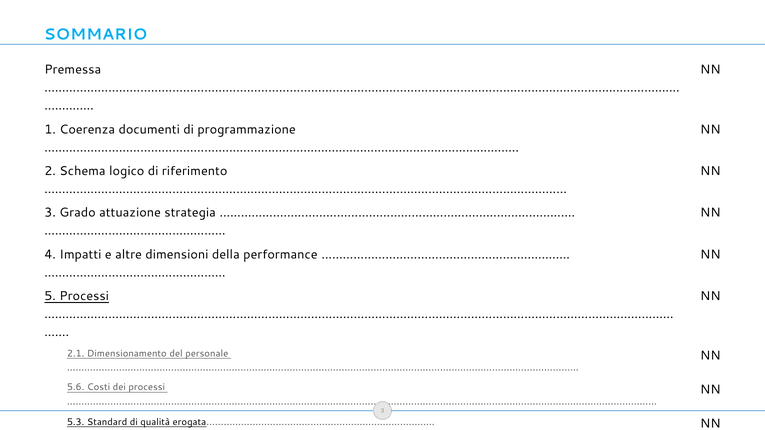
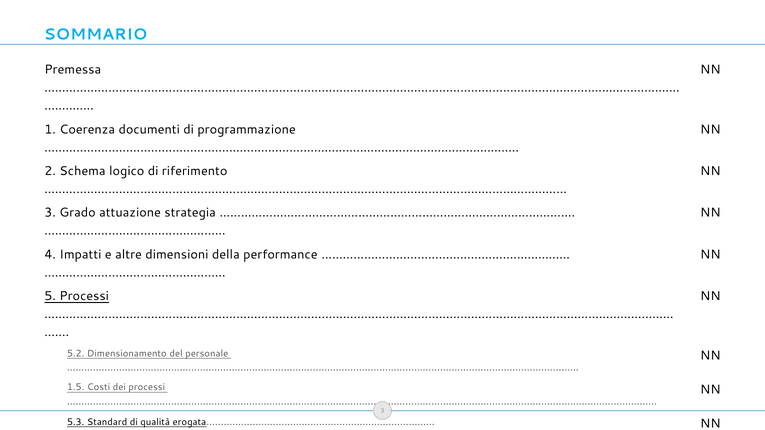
2.1: 2.1 -> 5.2
5.6: 5.6 -> 1.5
